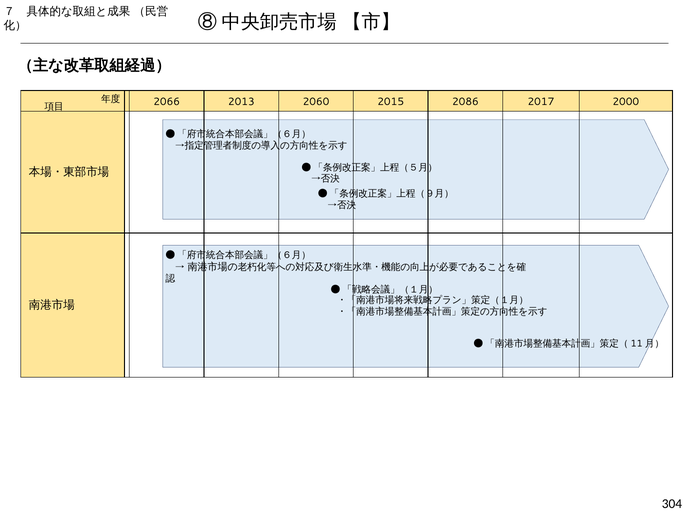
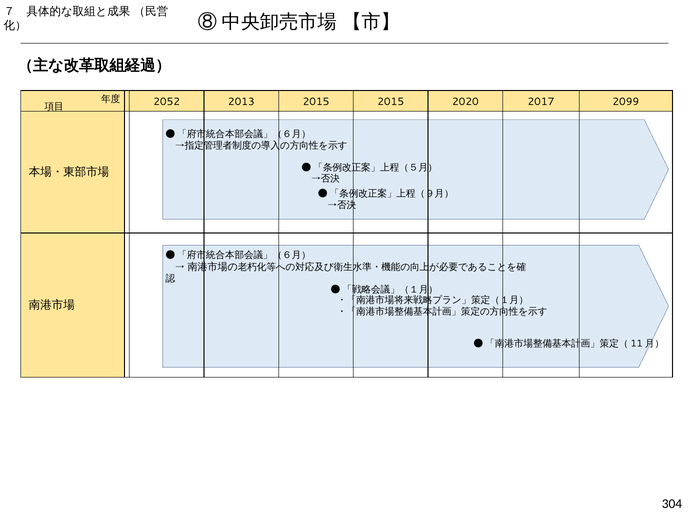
2066: 2066 -> 2052
2013 2060: 2060 -> 2015
2086: 2086 -> 2020
2000: 2000 -> 2099
